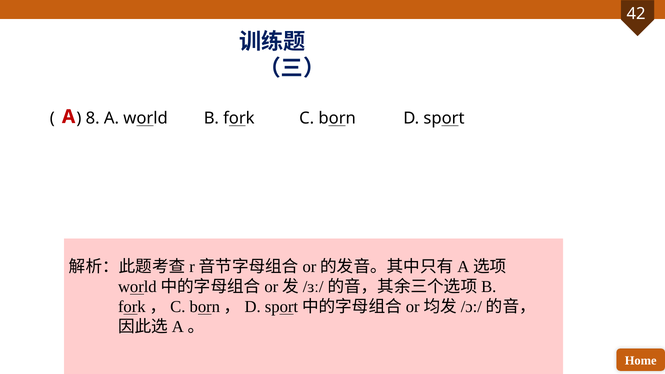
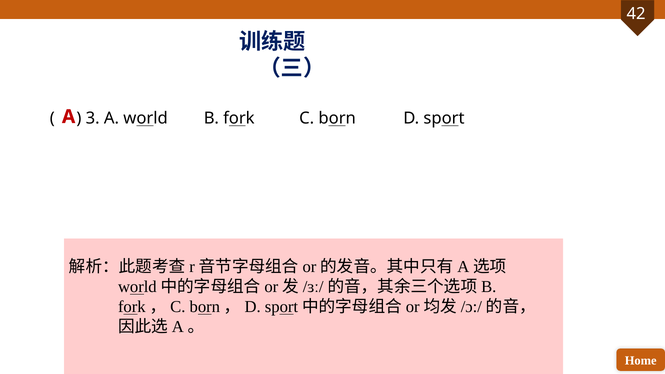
8: 8 -> 3
